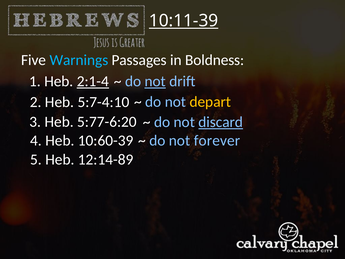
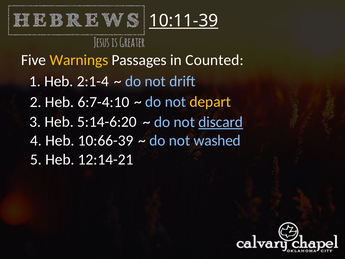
Warnings colour: light blue -> yellow
Boldness: Boldness -> Counted
2:1-4 underline: present -> none
not at (155, 81) underline: present -> none
5:7-4:10: 5:7-4:10 -> 6:7-4:10
5:77-6:20: 5:77-6:20 -> 5:14-6:20
10:60-39: 10:60-39 -> 10:66-39
forever: forever -> washed
12:14-89: 12:14-89 -> 12:14-21
